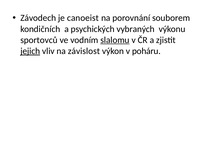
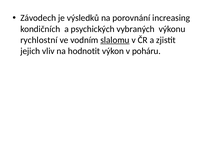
canoeist: canoeist -> výsledků
souborem: souborem -> increasing
sportovců: sportovců -> rychlostní
jejich underline: present -> none
závislost: závislost -> hodnotit
